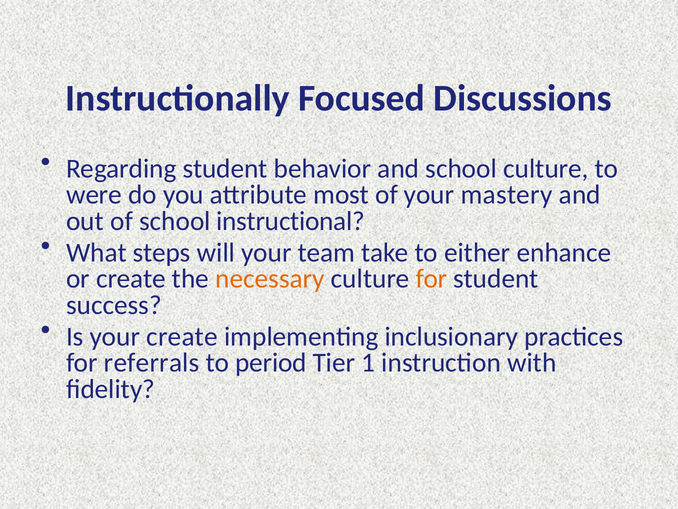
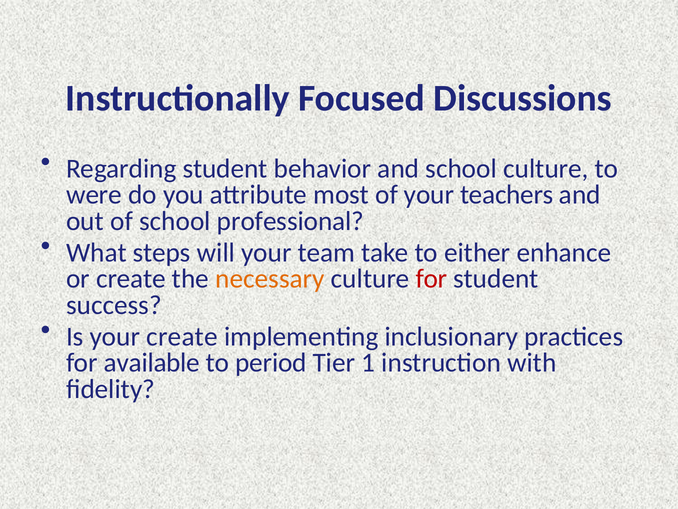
mastery: mastery -> teachers
instructional: instructional -> professional
for at (431, 279) colour: orange -> red
referrals: referrals -> available
